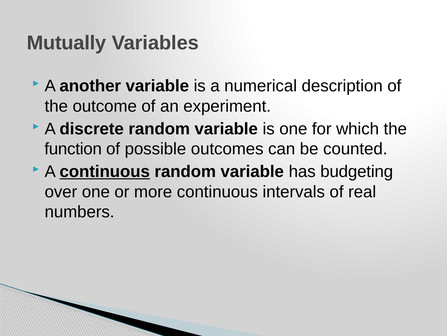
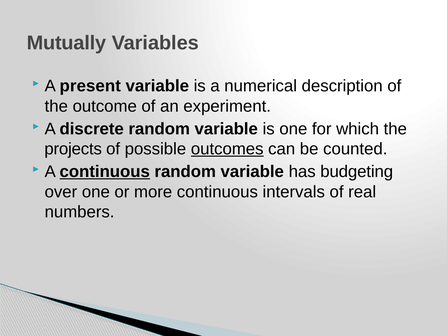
another: another -> present
function: function -> projects
outcomes underline: none -> present
